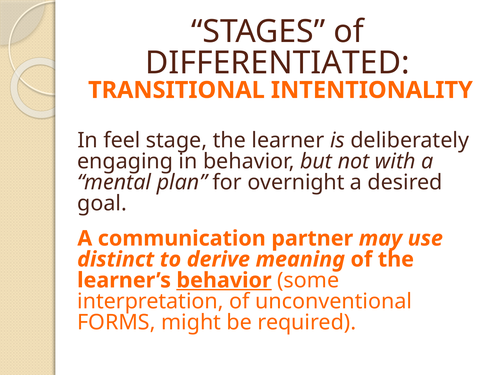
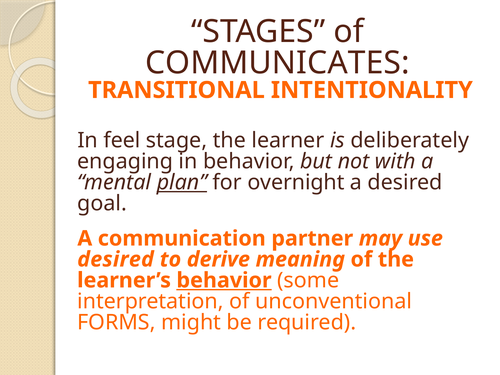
DIFFERENTIATED: DIFFERENTIATED -> COMMUNICATES
plan underline: none -> present
distinct at (116, 259): distinct -> desired
